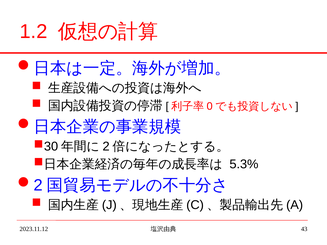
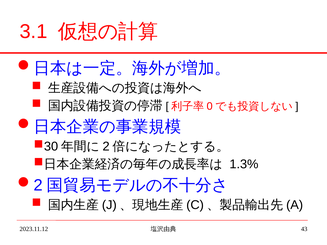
1.2: 1.2 -> 3.1
5.3%: 5.3% -> 1.3%
